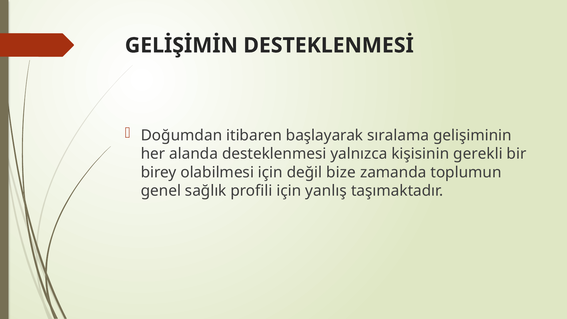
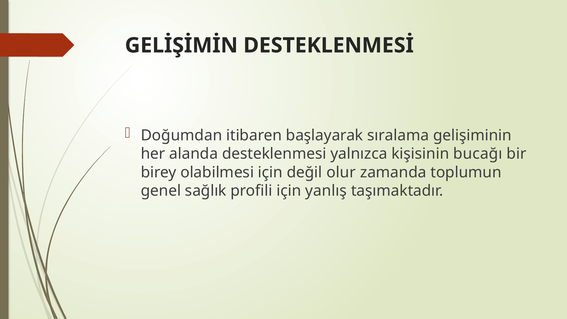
gerekli: gerekli -> bucağı
bize: bize -> olur
